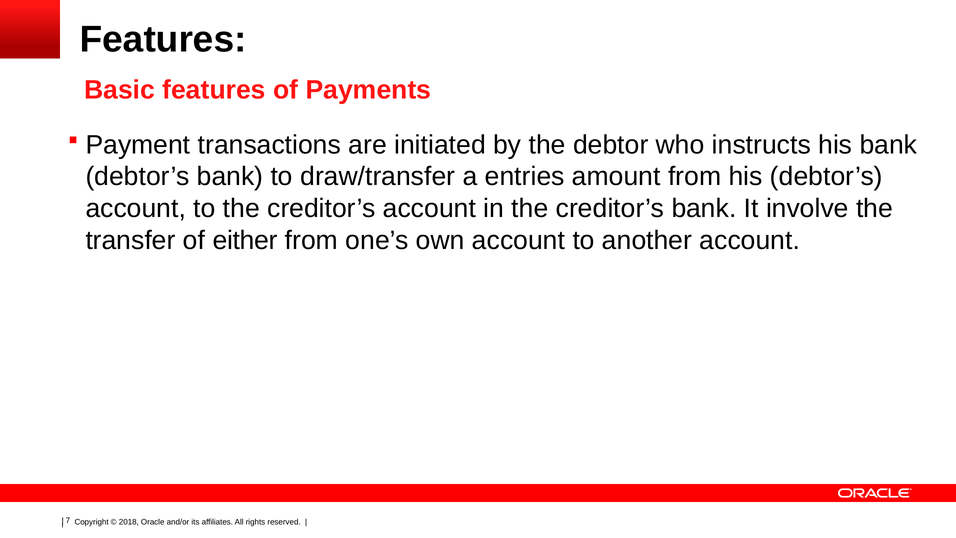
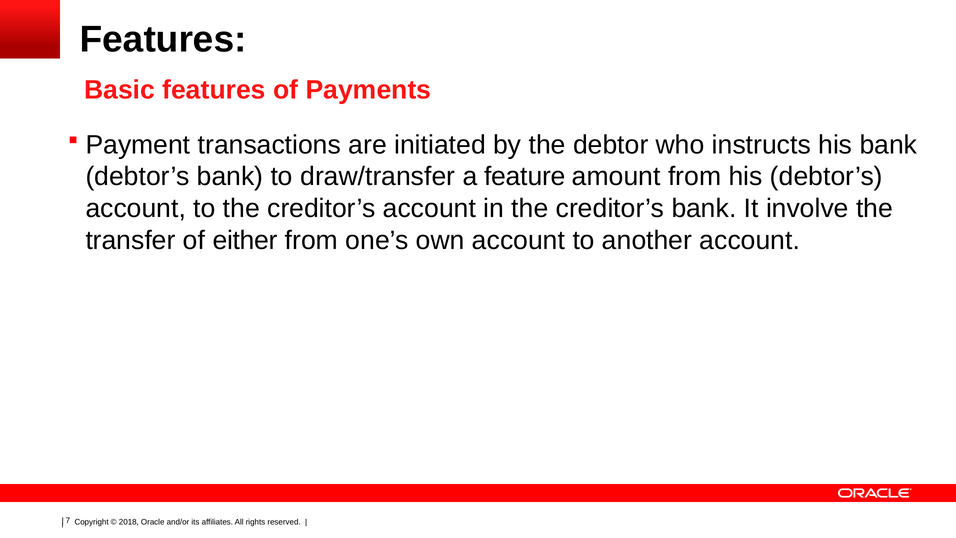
entries: entries -> feature
